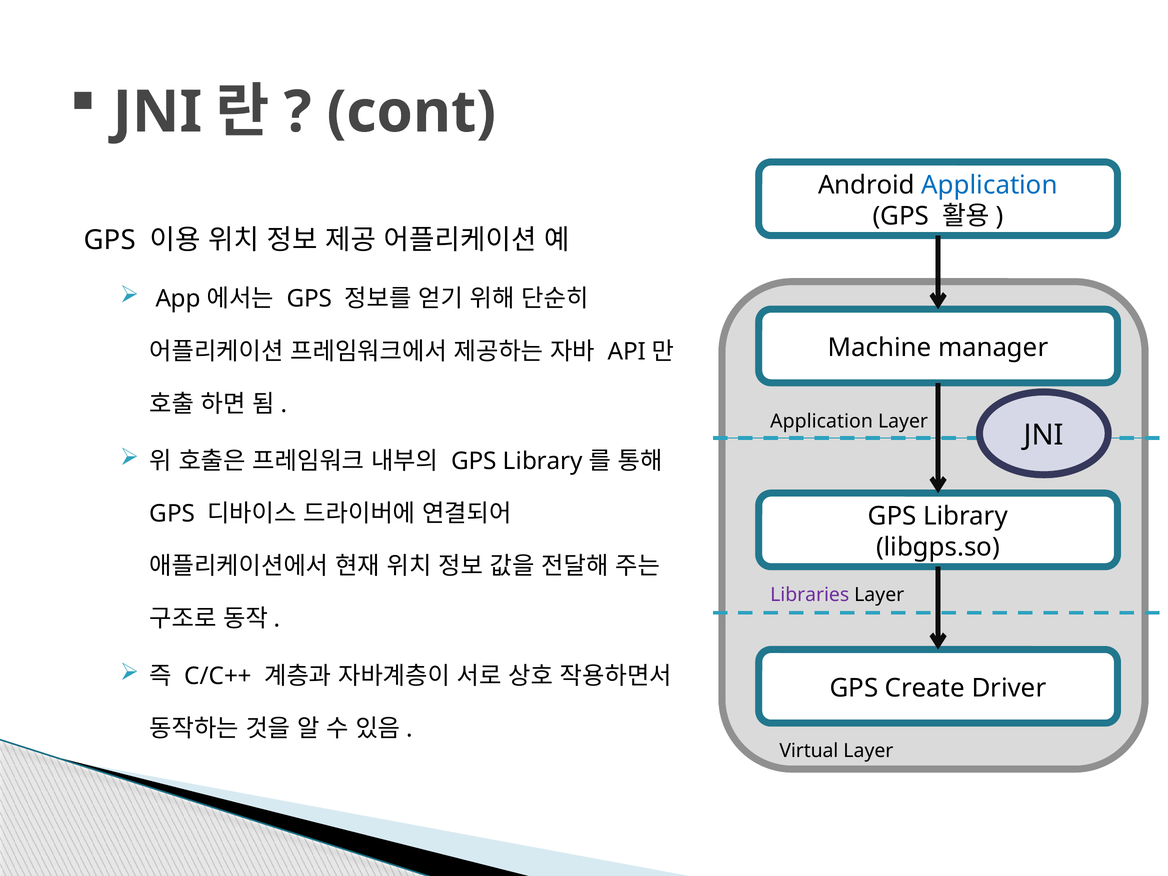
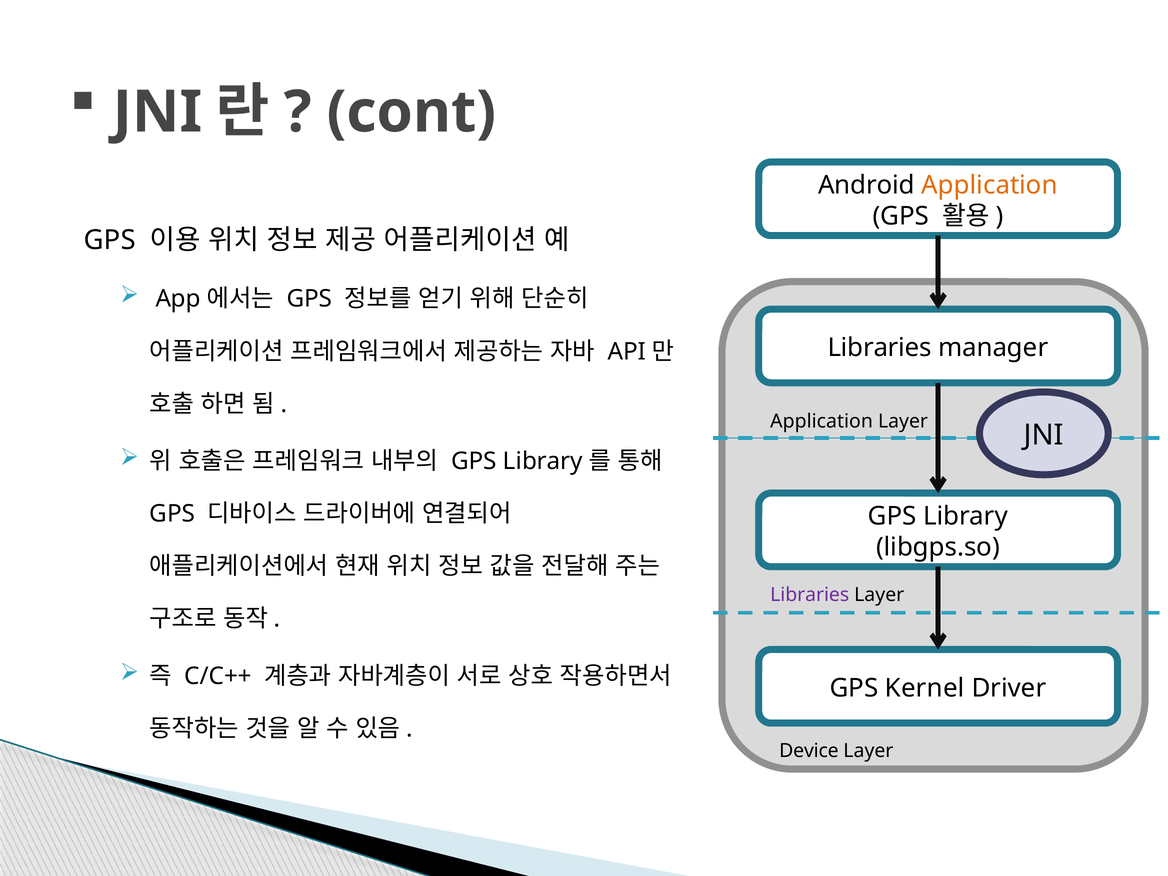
Application at (990, 185) colour: blue -> orange
Machine at (879, 348): Machine -> Libraries
Create: Create -> Kernel
Virtual: Virtual -> Device
